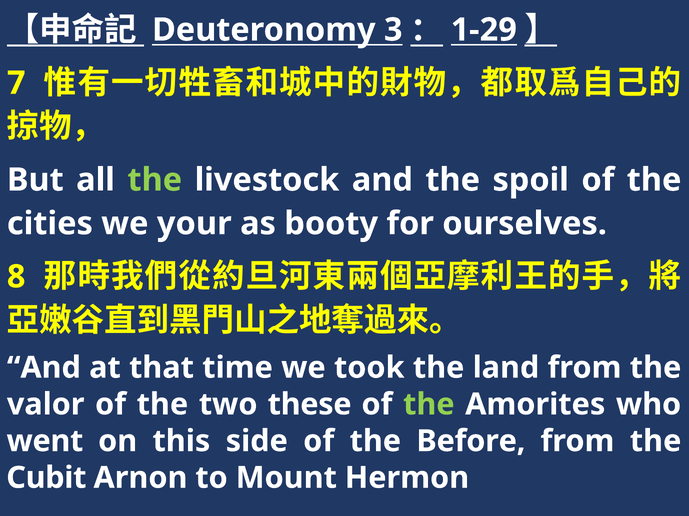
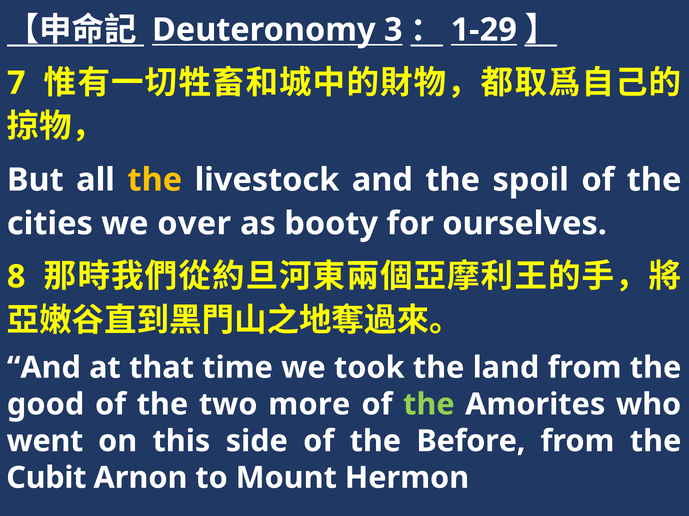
the at (155, 180) colour: light green -> yellow
your: your -> over
valor: valor -> good
these: these -> more
